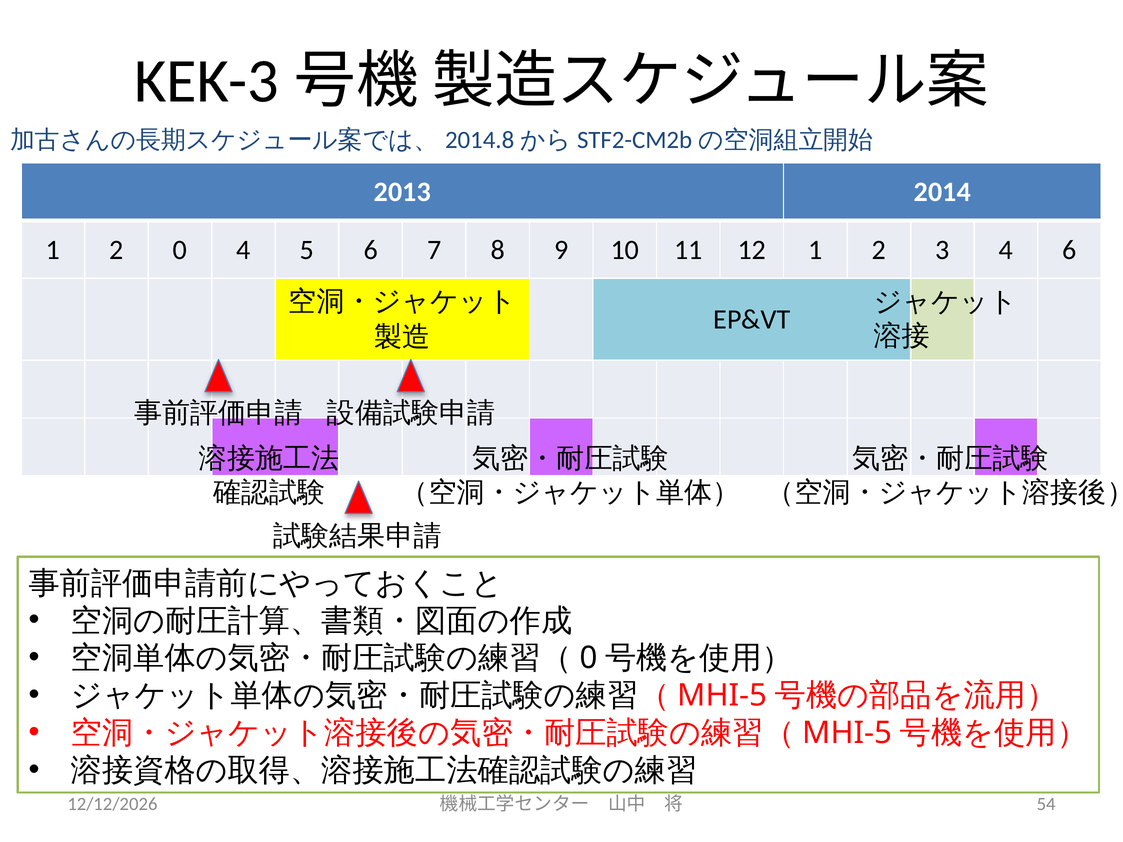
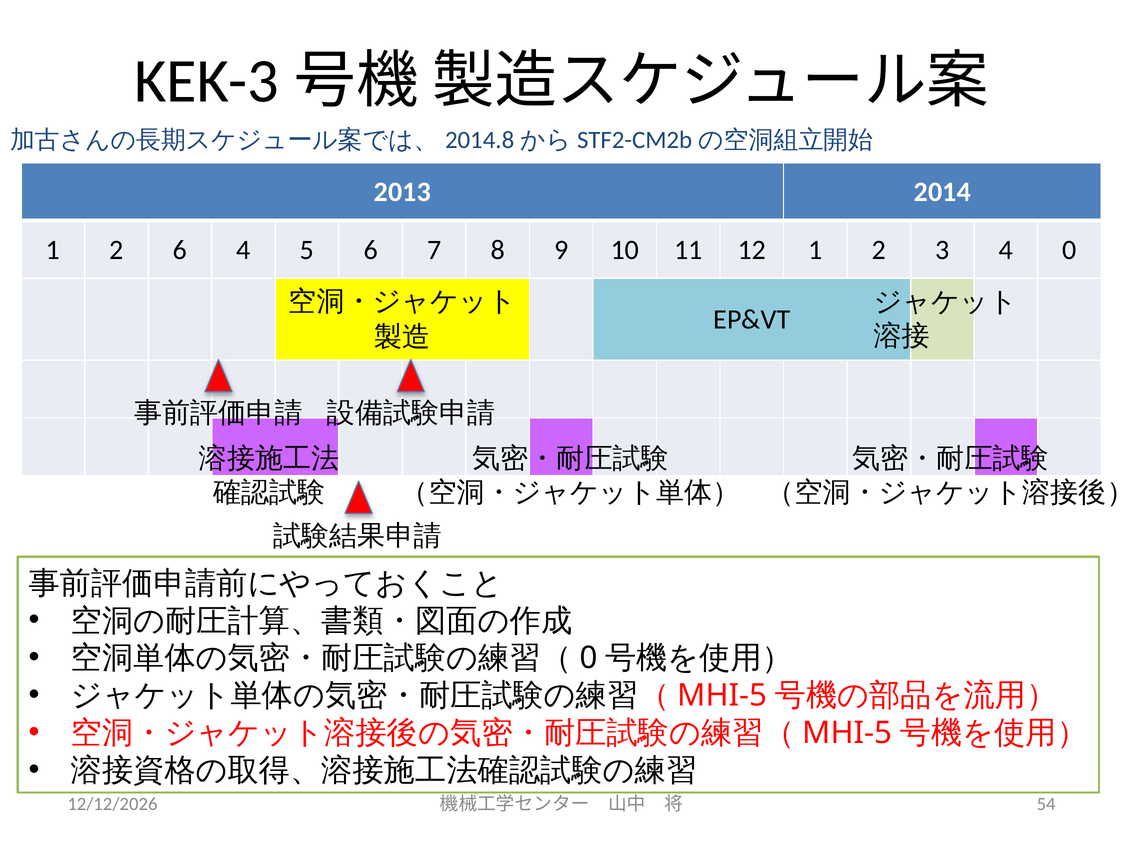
2 0: 0 -> 6
4 6: 6 -> 0
